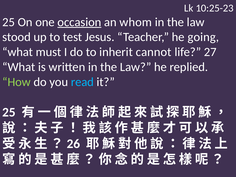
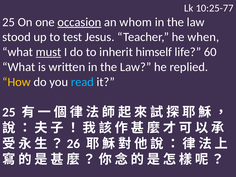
10:25-23: 10:25-23 -> 10:25-77
going: going -> when
must underline: none -> present
cannot: cannot -> himself
27: 27 -> 60
How colour: light green -> yellow
